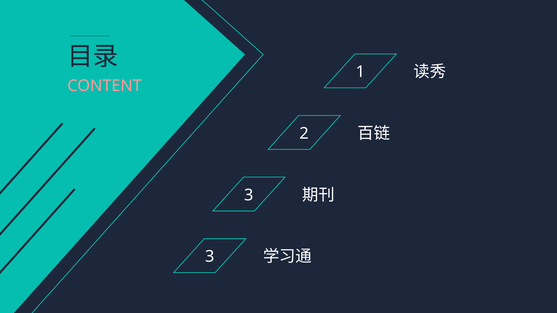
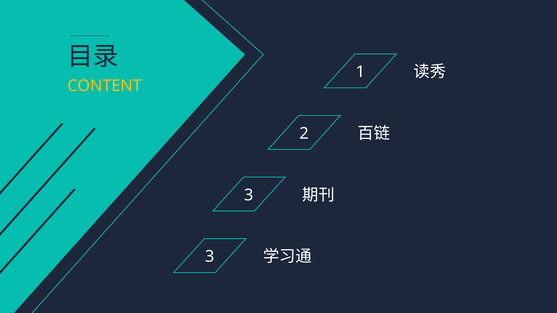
CONTENT colour: pink -> yellow
